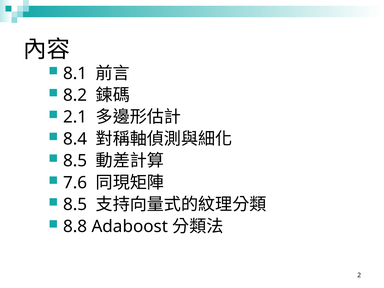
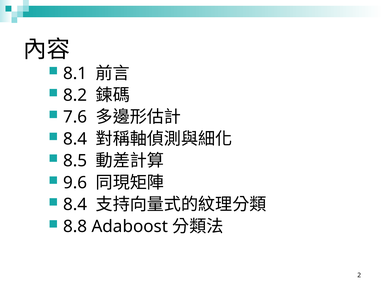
2.1: 2.1 -> 7.6
7.6: 7.6 -> 9.6
8.5 at (75, 205): 8.5 -> 8.4
